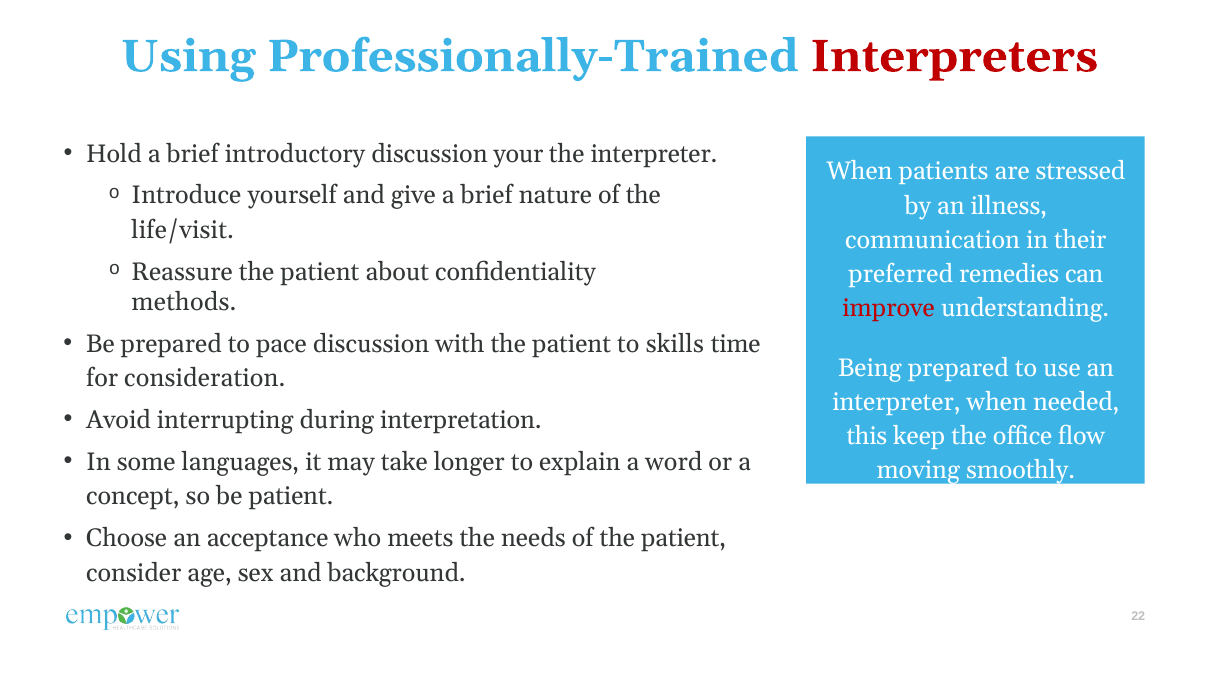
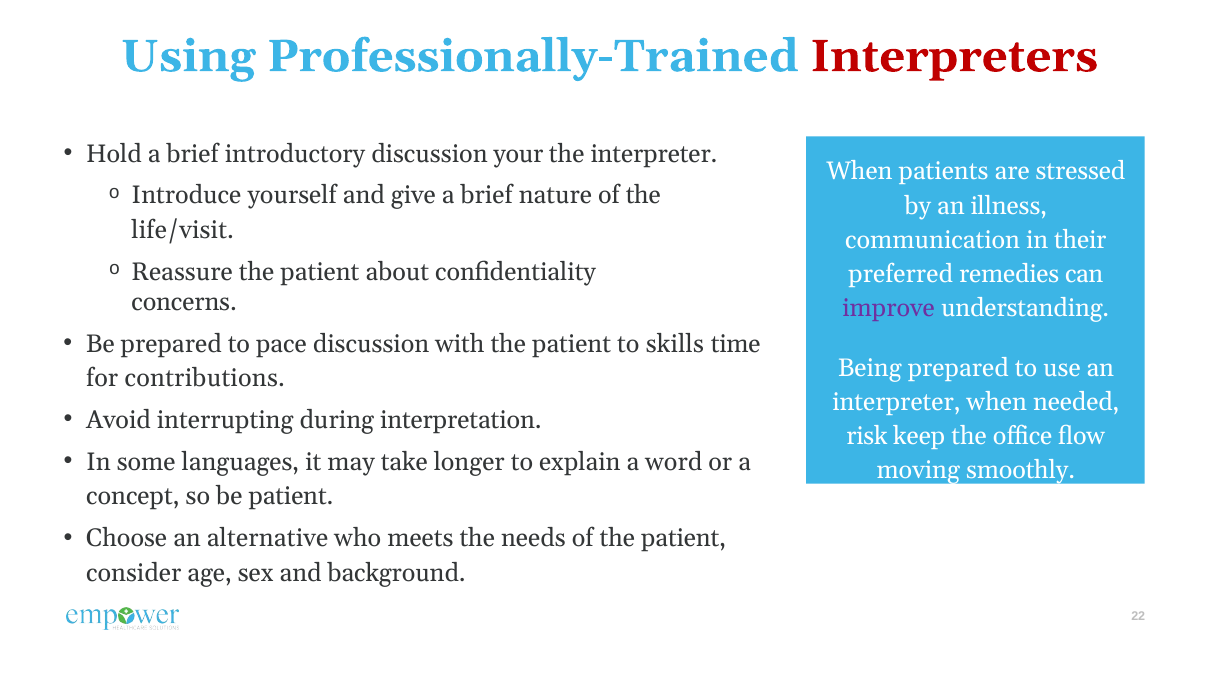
methods: methods -> concerns
improve colour: red -> purple
consideration: consideration -> contributions
this: this -> risk
acceptance: acceptance -> alternative
